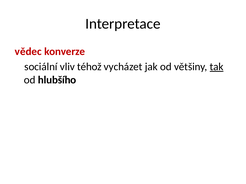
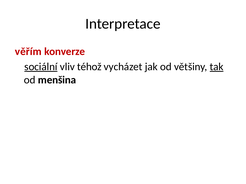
vědec: vědec -> věřím
sociální underline: none -> present
hlubšího: hlubšího -> menšina
